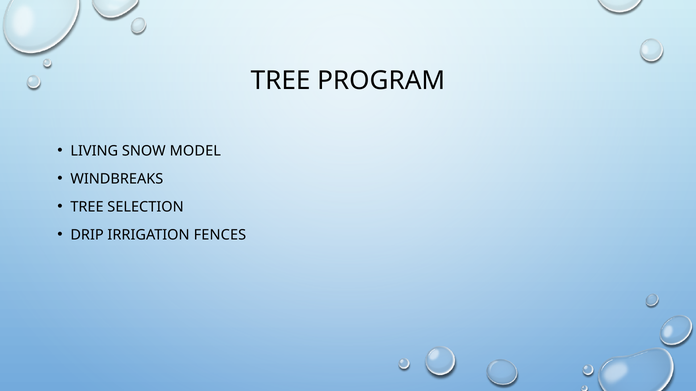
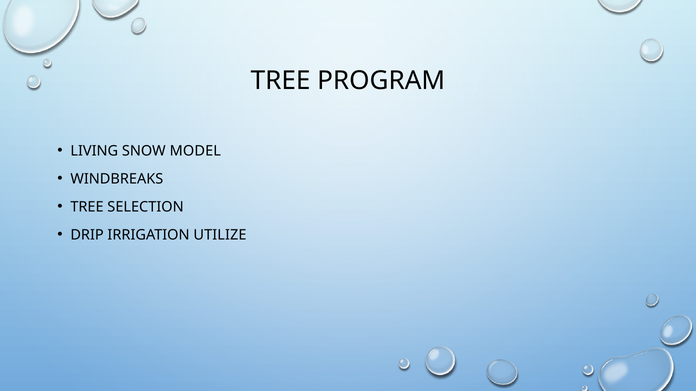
FENCES: FENCES -> UTILIZE
